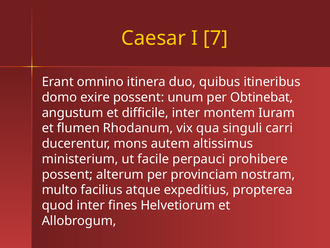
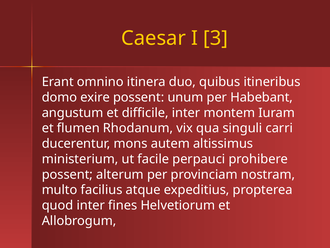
7: 7 -> 3
Obtinebat: Obtinebat -> Habebant
